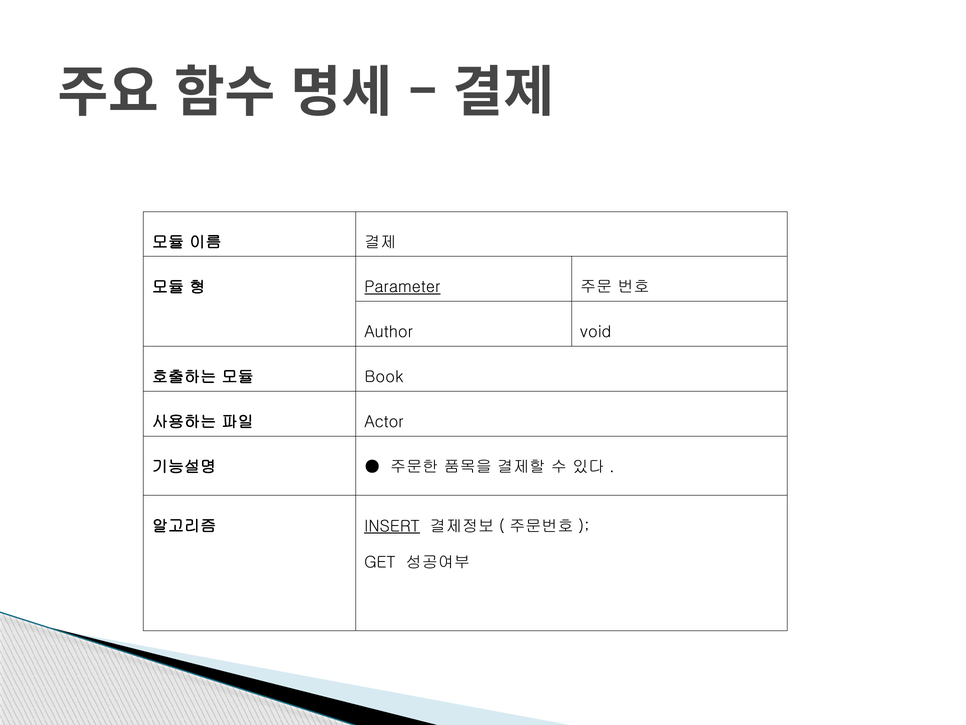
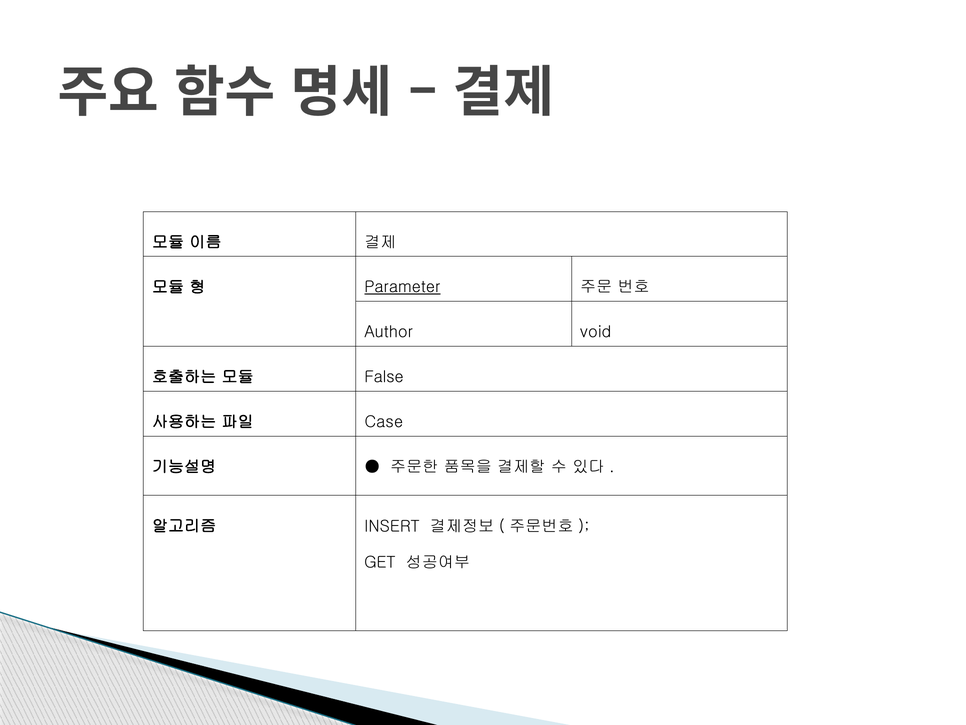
Book: Book -> False
Actor: Actor -> Case
INSERT underline: present -> none
